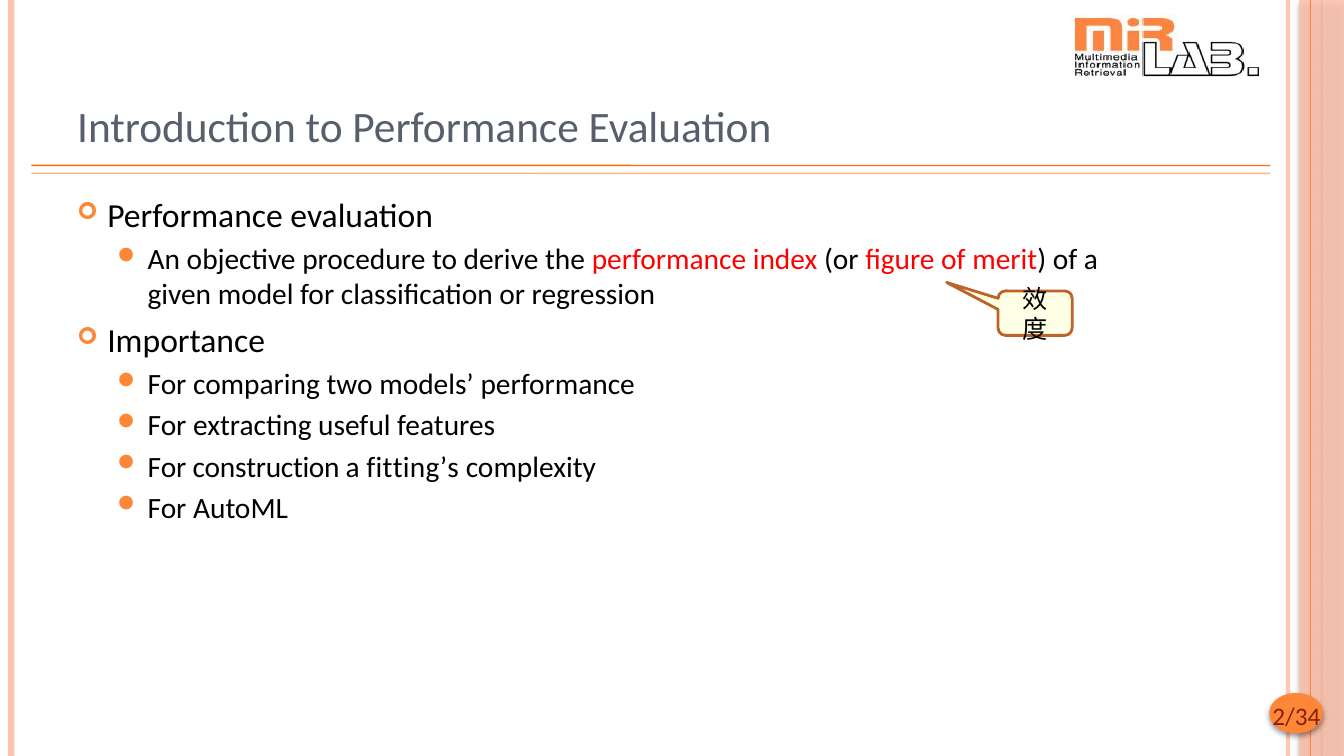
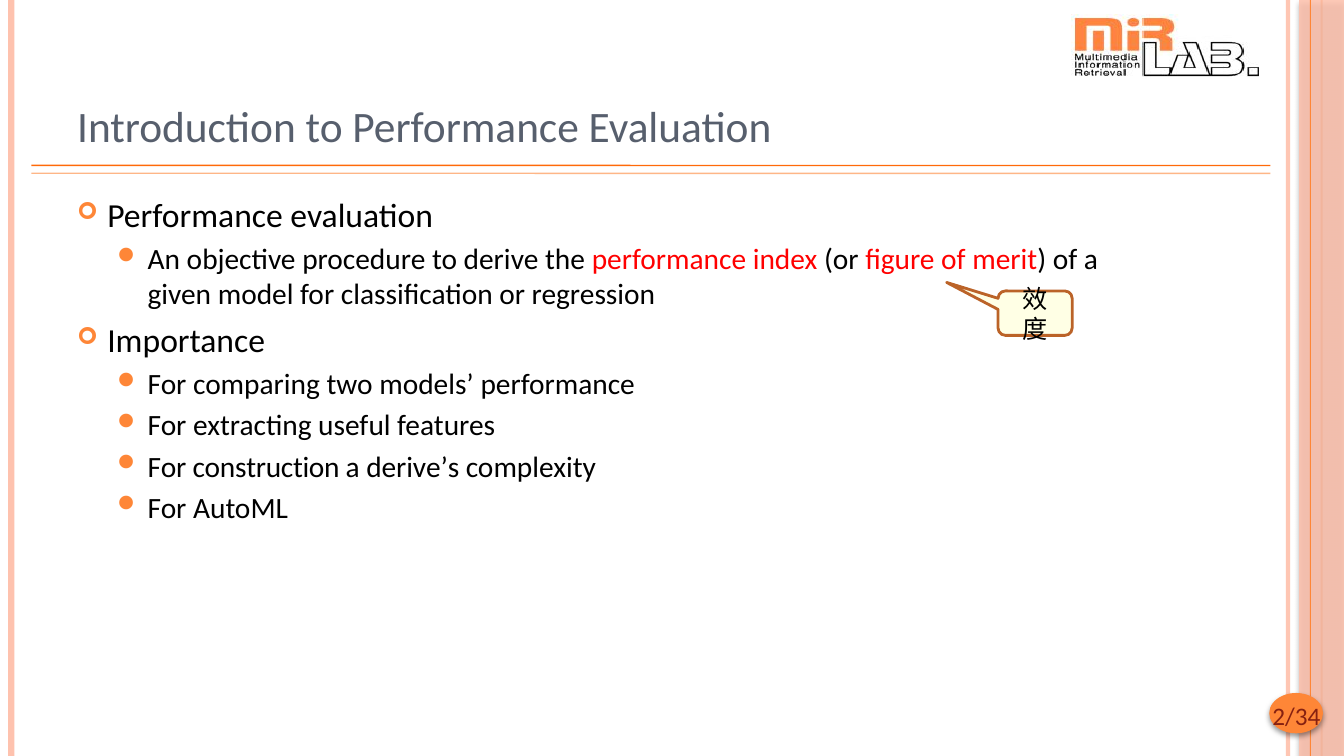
fitting’s: fitting’s -> derive’s
